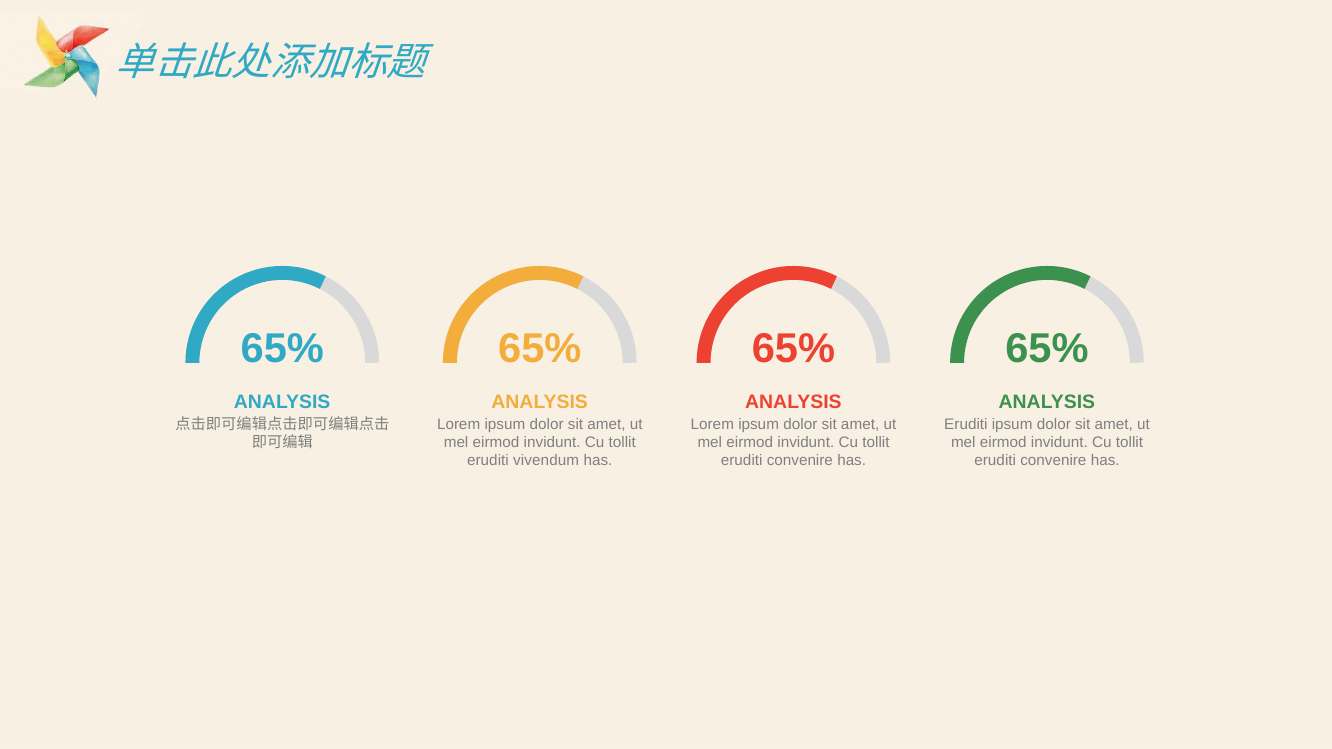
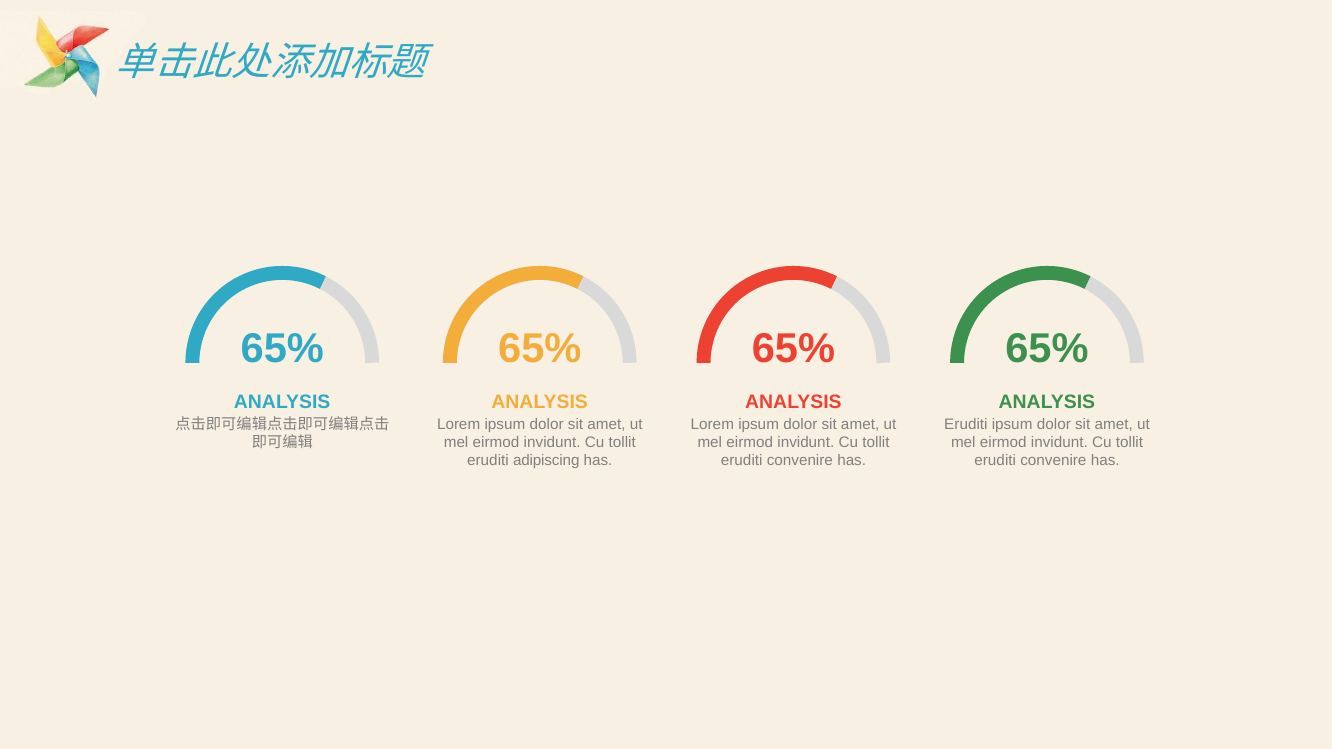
vivendum: vivendum -> adipiscing
